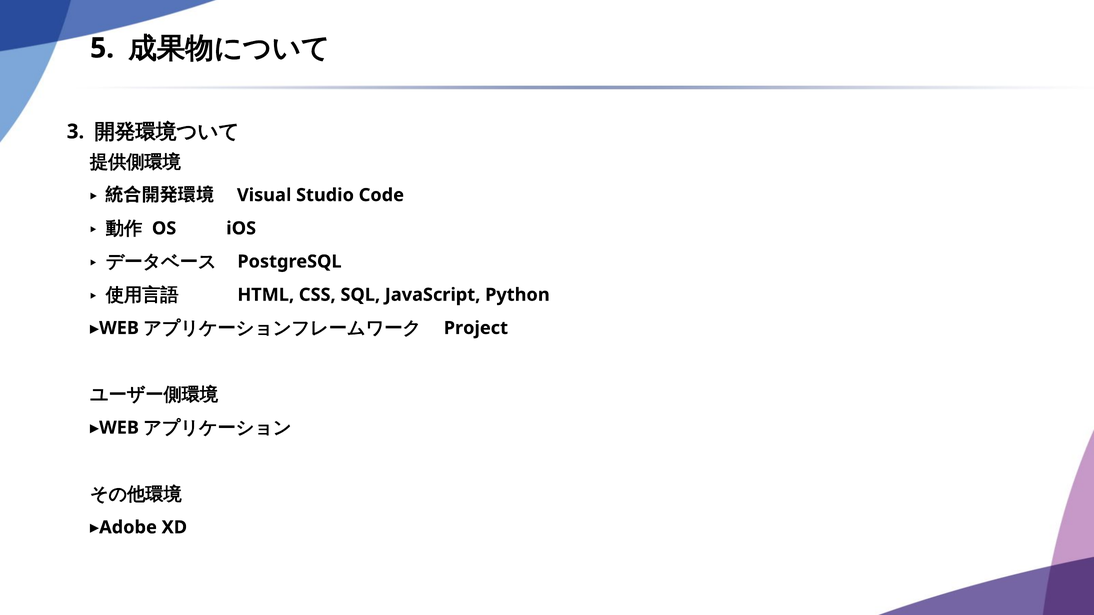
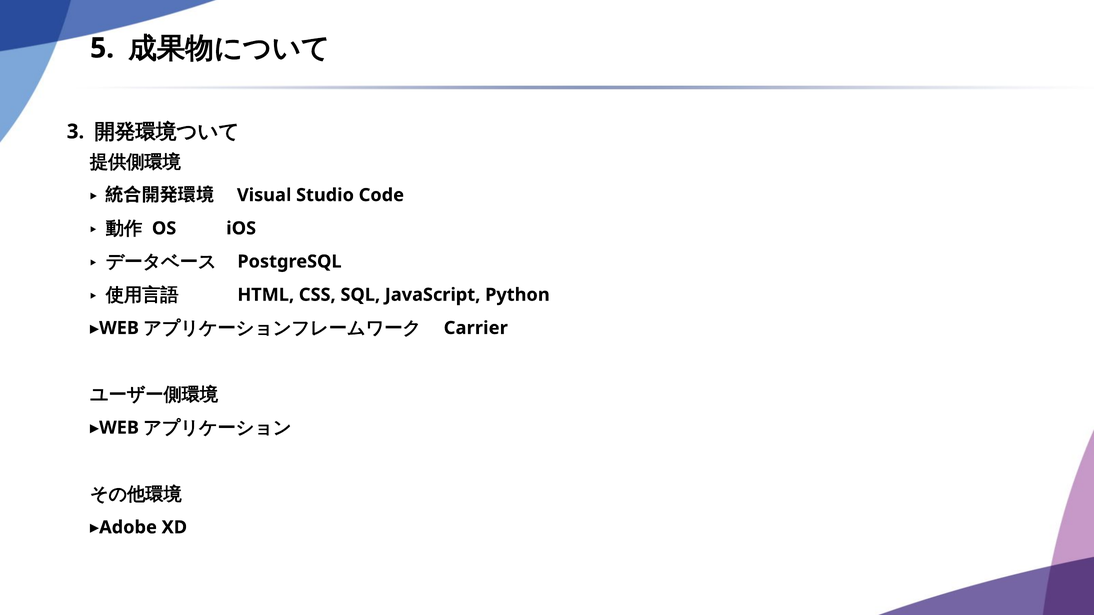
Project: Project -> Carrier
